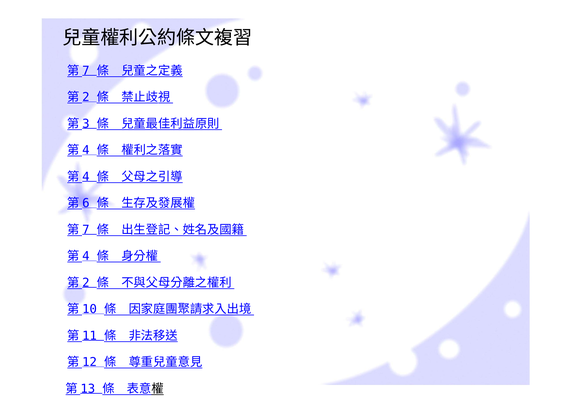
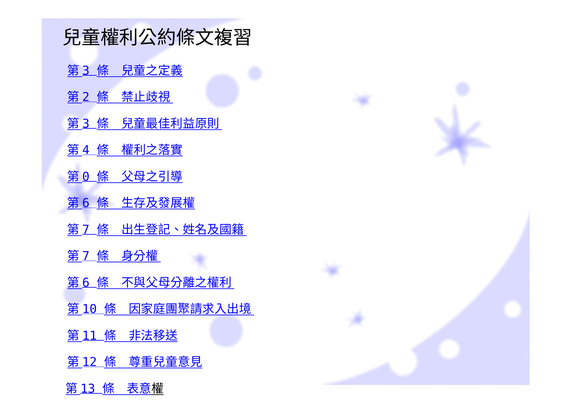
7 at (86, 71): 7 -> 3
4 at (86, 177): 4 -> 0
4 at (86, 256): 4 -> 7
2 at (86, 283): 2 -> 6
